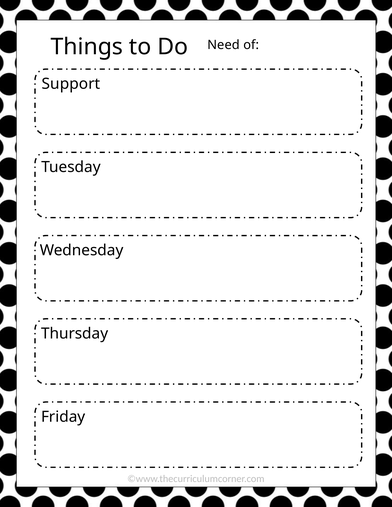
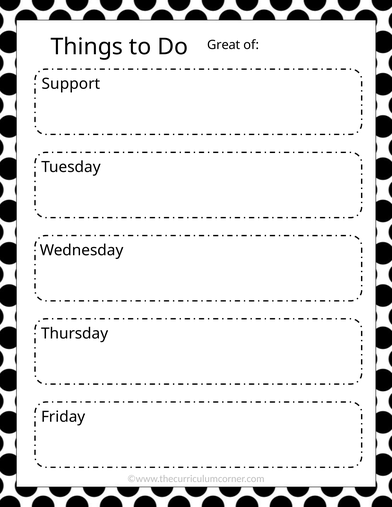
Need: Need -> Great
